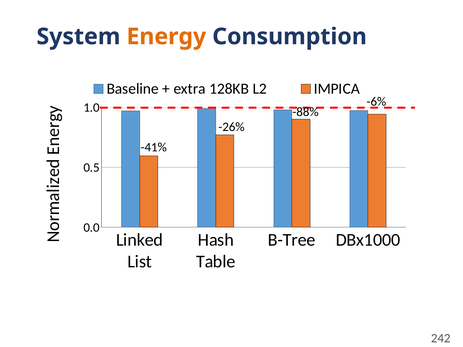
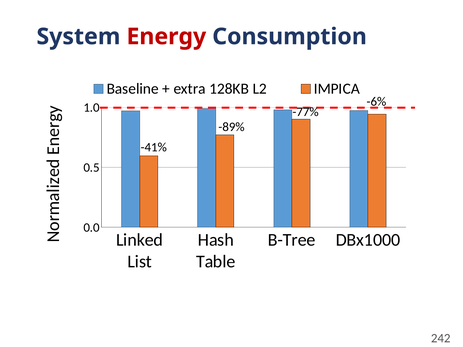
Energy colour: orange -> red
-88%: -88% -> -77%
-26%: -26% -> -89%
